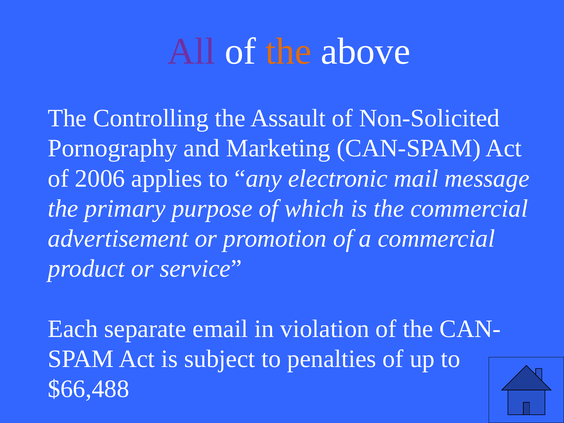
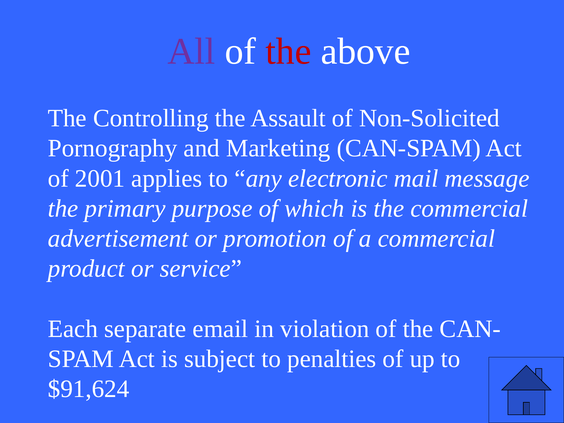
the at (288, 51) colour: orange -> red
2006: 2006 -> 2001
$66,488: $66,488 -> $91,624
